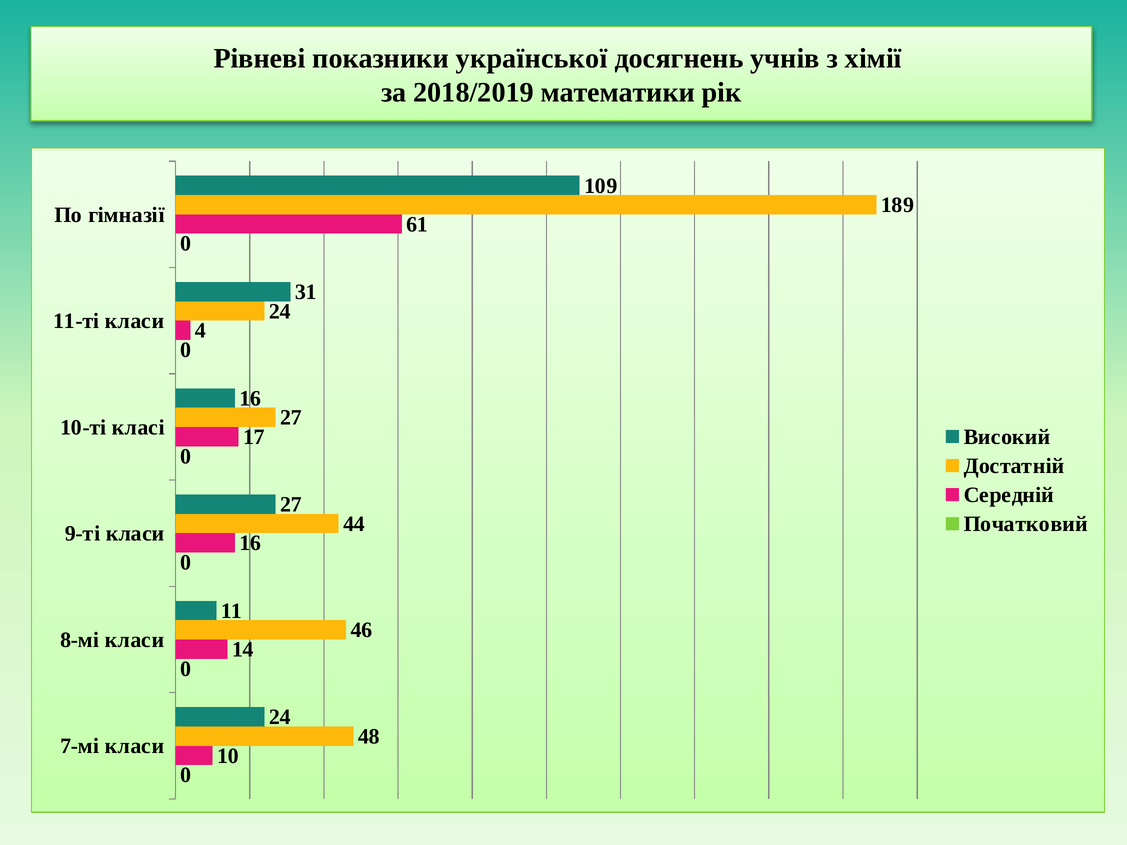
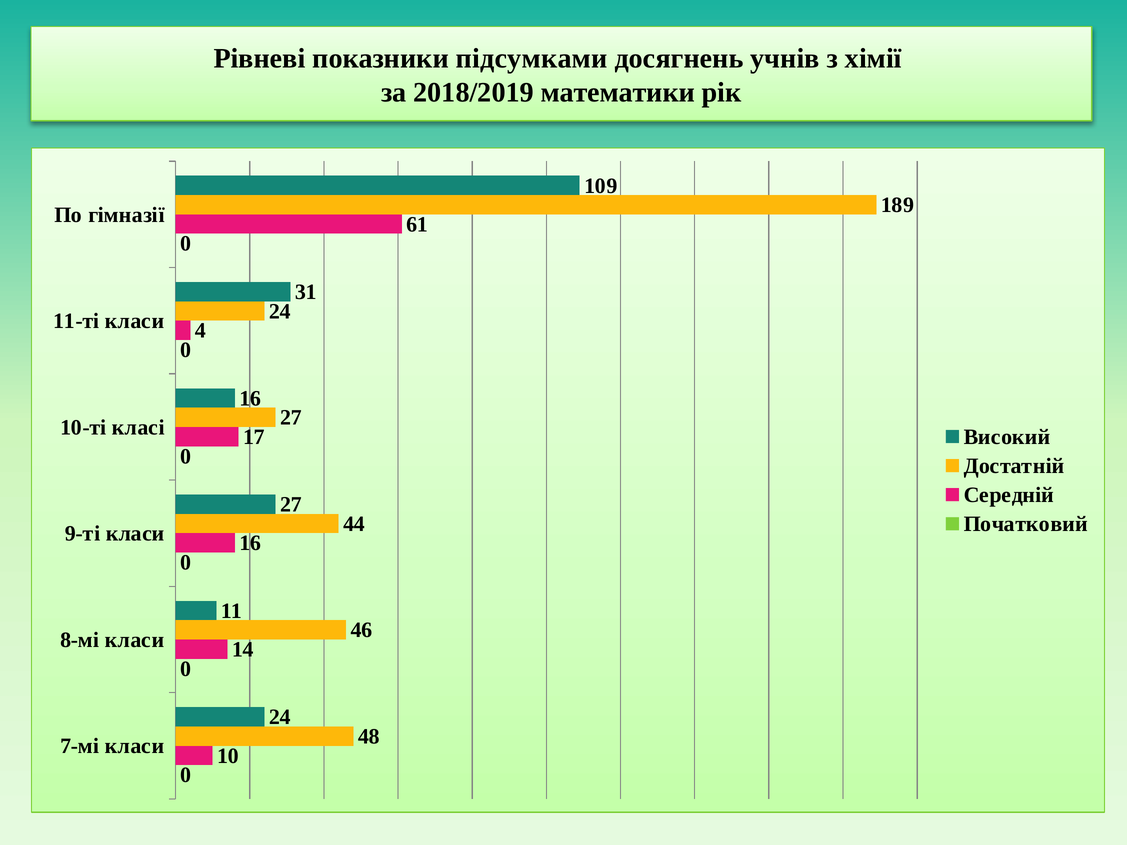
української: української -> підсумками
